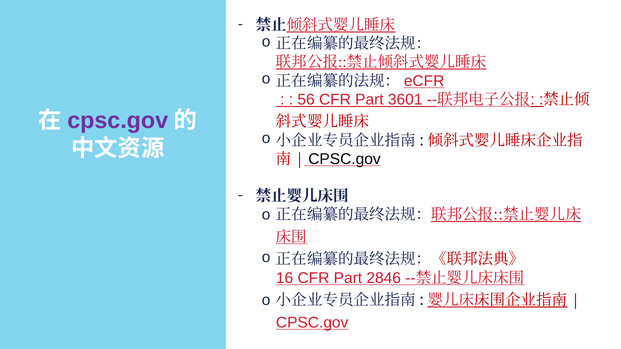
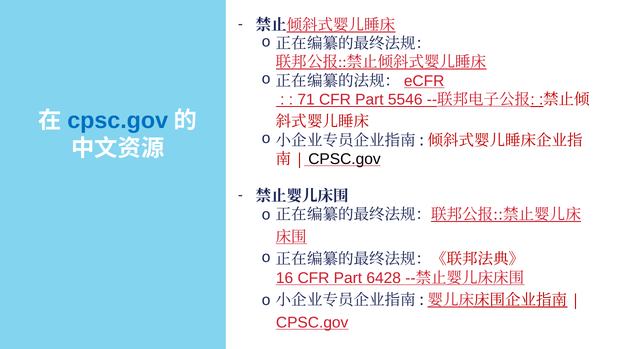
56: 56 -> 71
3601: 3601 -> 5546
cpsc.gov at (118, 121) colour: purple -> blue
2846: 2846 -> 6428
